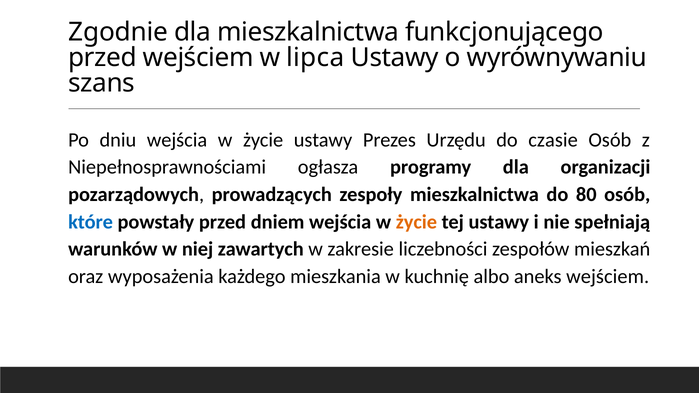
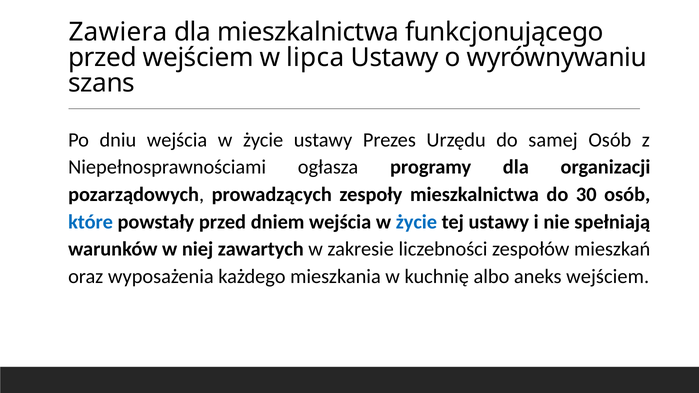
Zgodnie: Zgodnie -> Zawiera
czasie: czasie -> samej
80: 80 -> 30
życie at (416, 222) colour: orange -> blue
